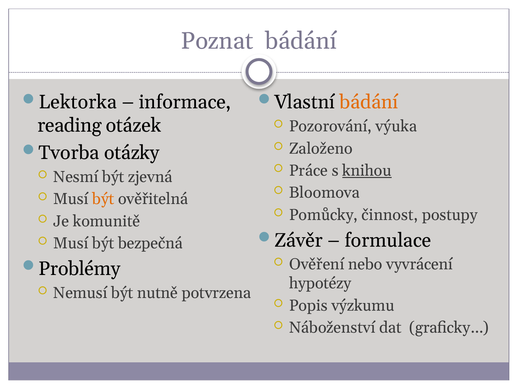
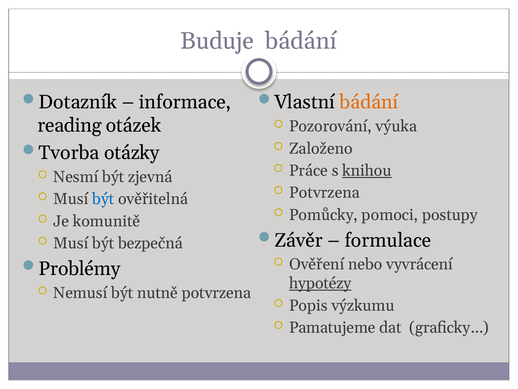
Poznat: Poznat -> Buduje
Lektorka: Lektorka -> Dotazník
Bloomova at (324, 193): Bloomova -> Potvrzena
být at (103, 199) colour: orange -> blue
činnost: činnost -> pomoci
hypotézy underline: none -> present
Náboženství: Náboženství -> Pamatujeme
